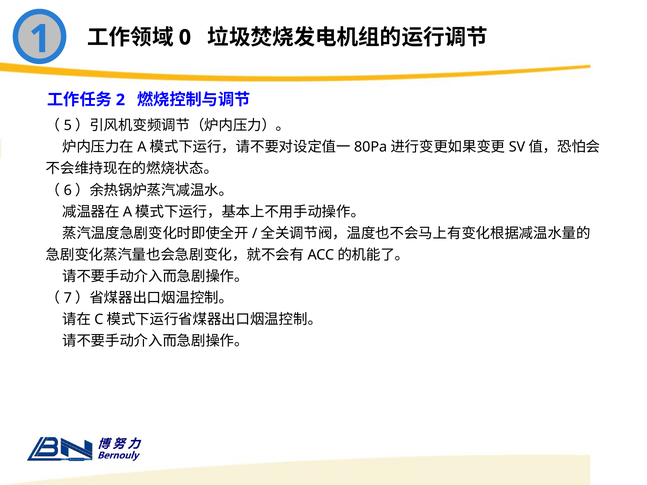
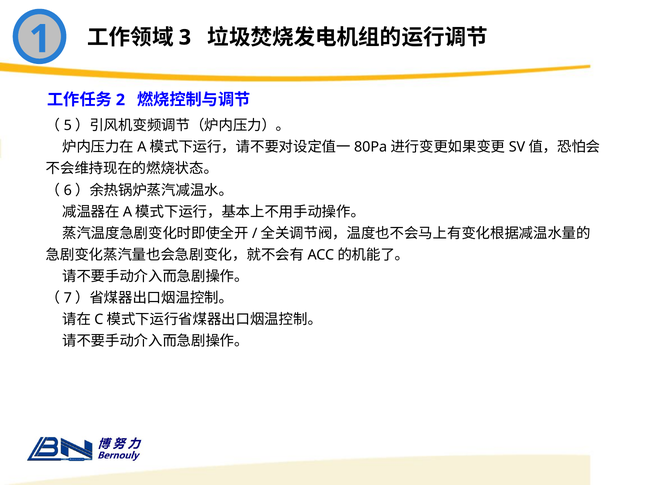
0: 0 -> 3
